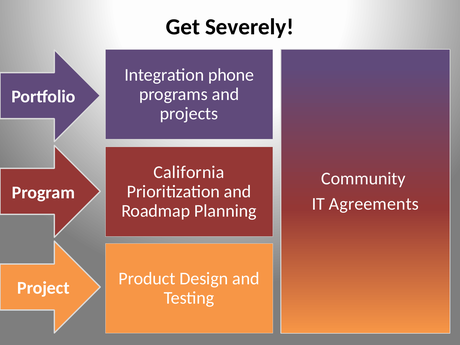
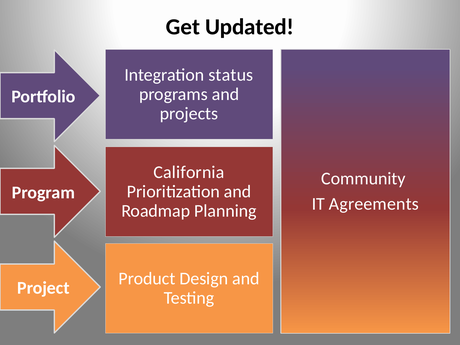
Severely: Severely -> Updated
phone: phone -> status
